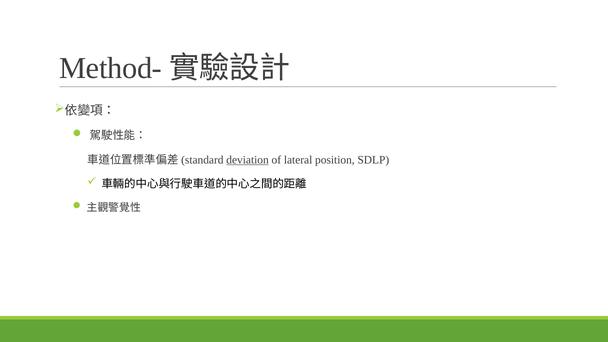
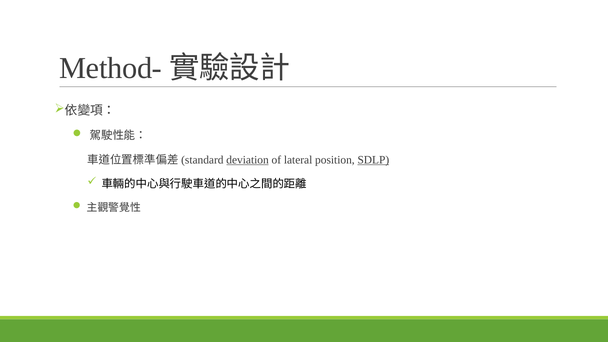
SDLP underline: none -> present
